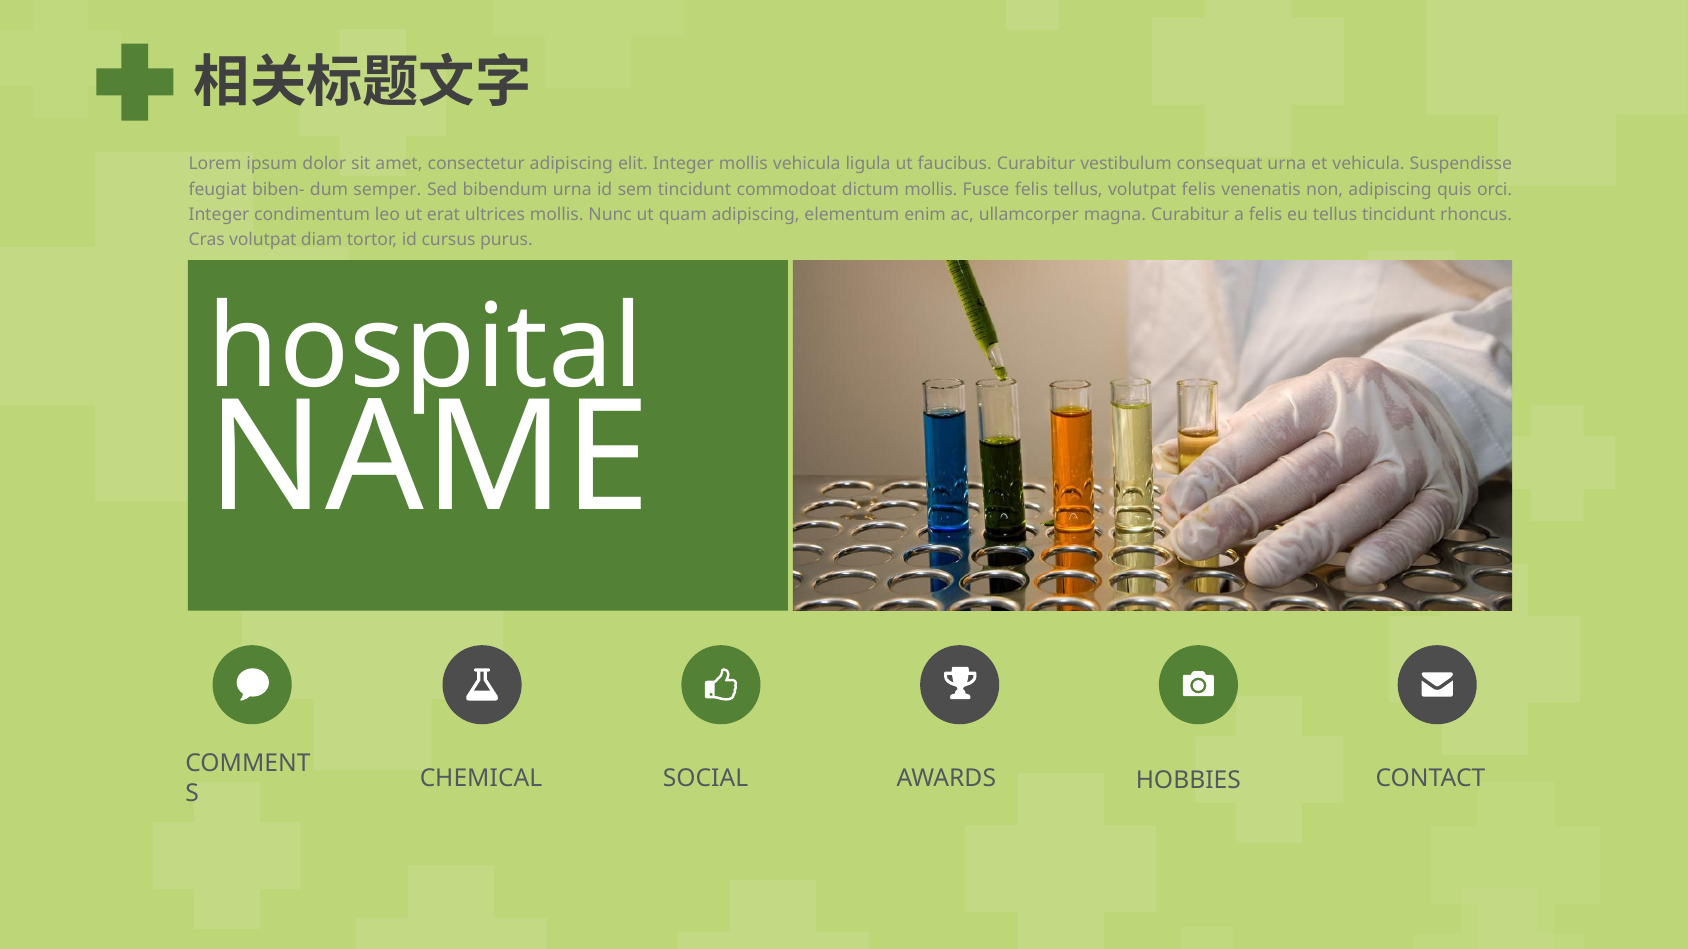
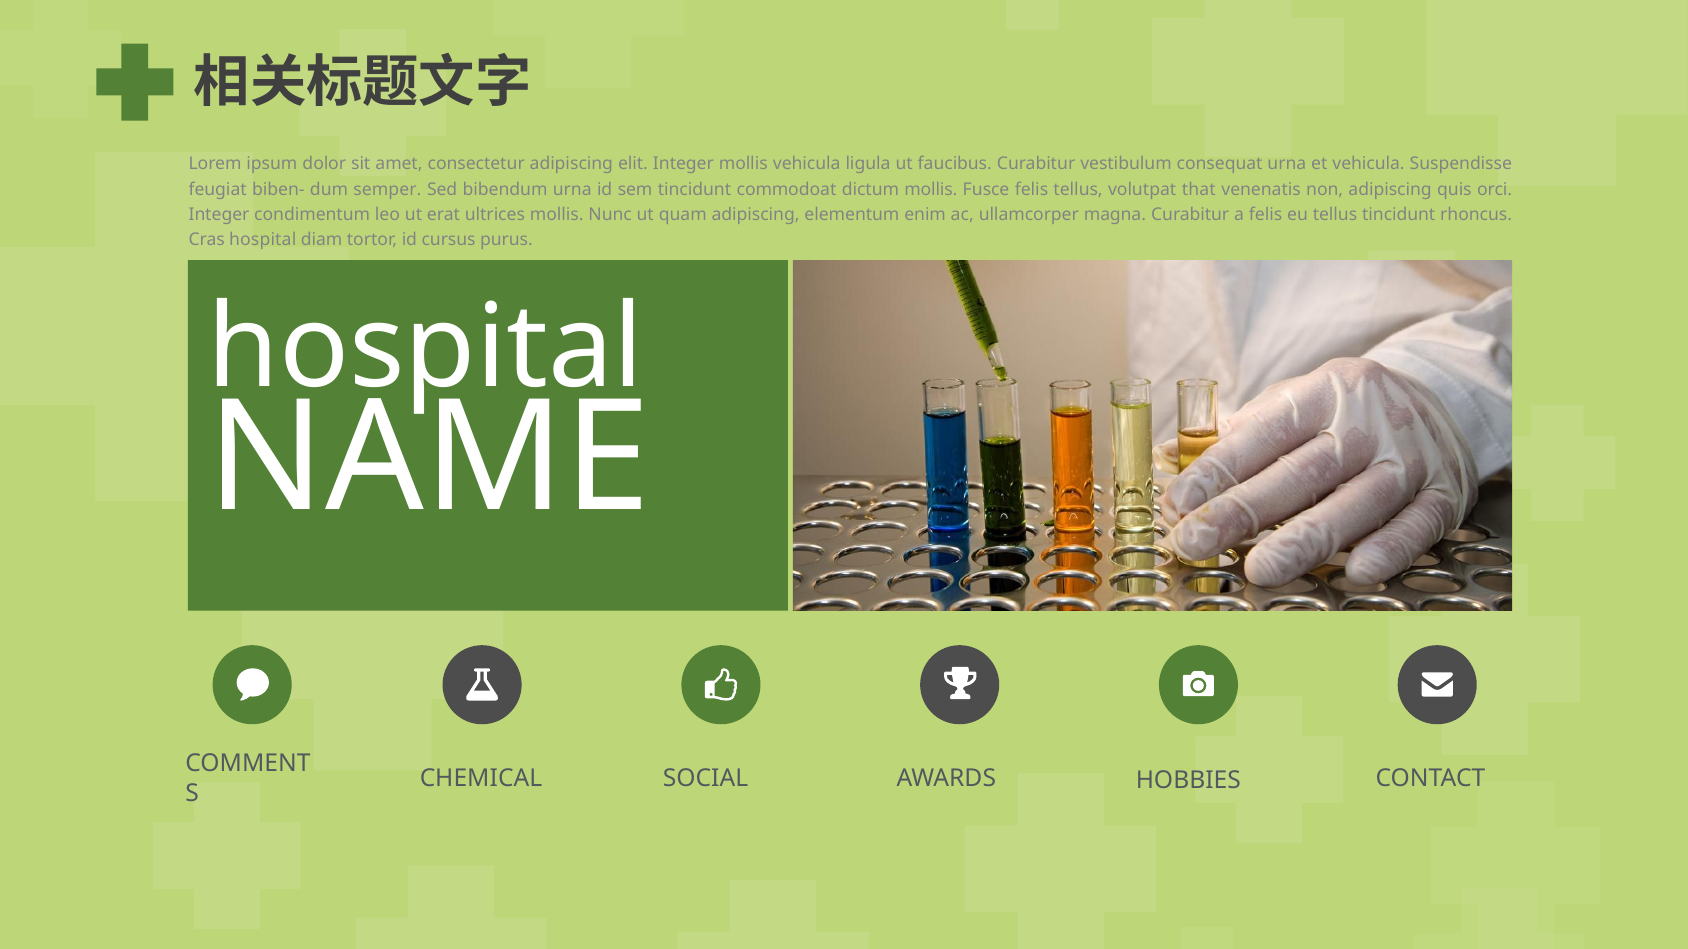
volutpat felis: felis -> that
Cras volutpat: volutpat -> hospital
